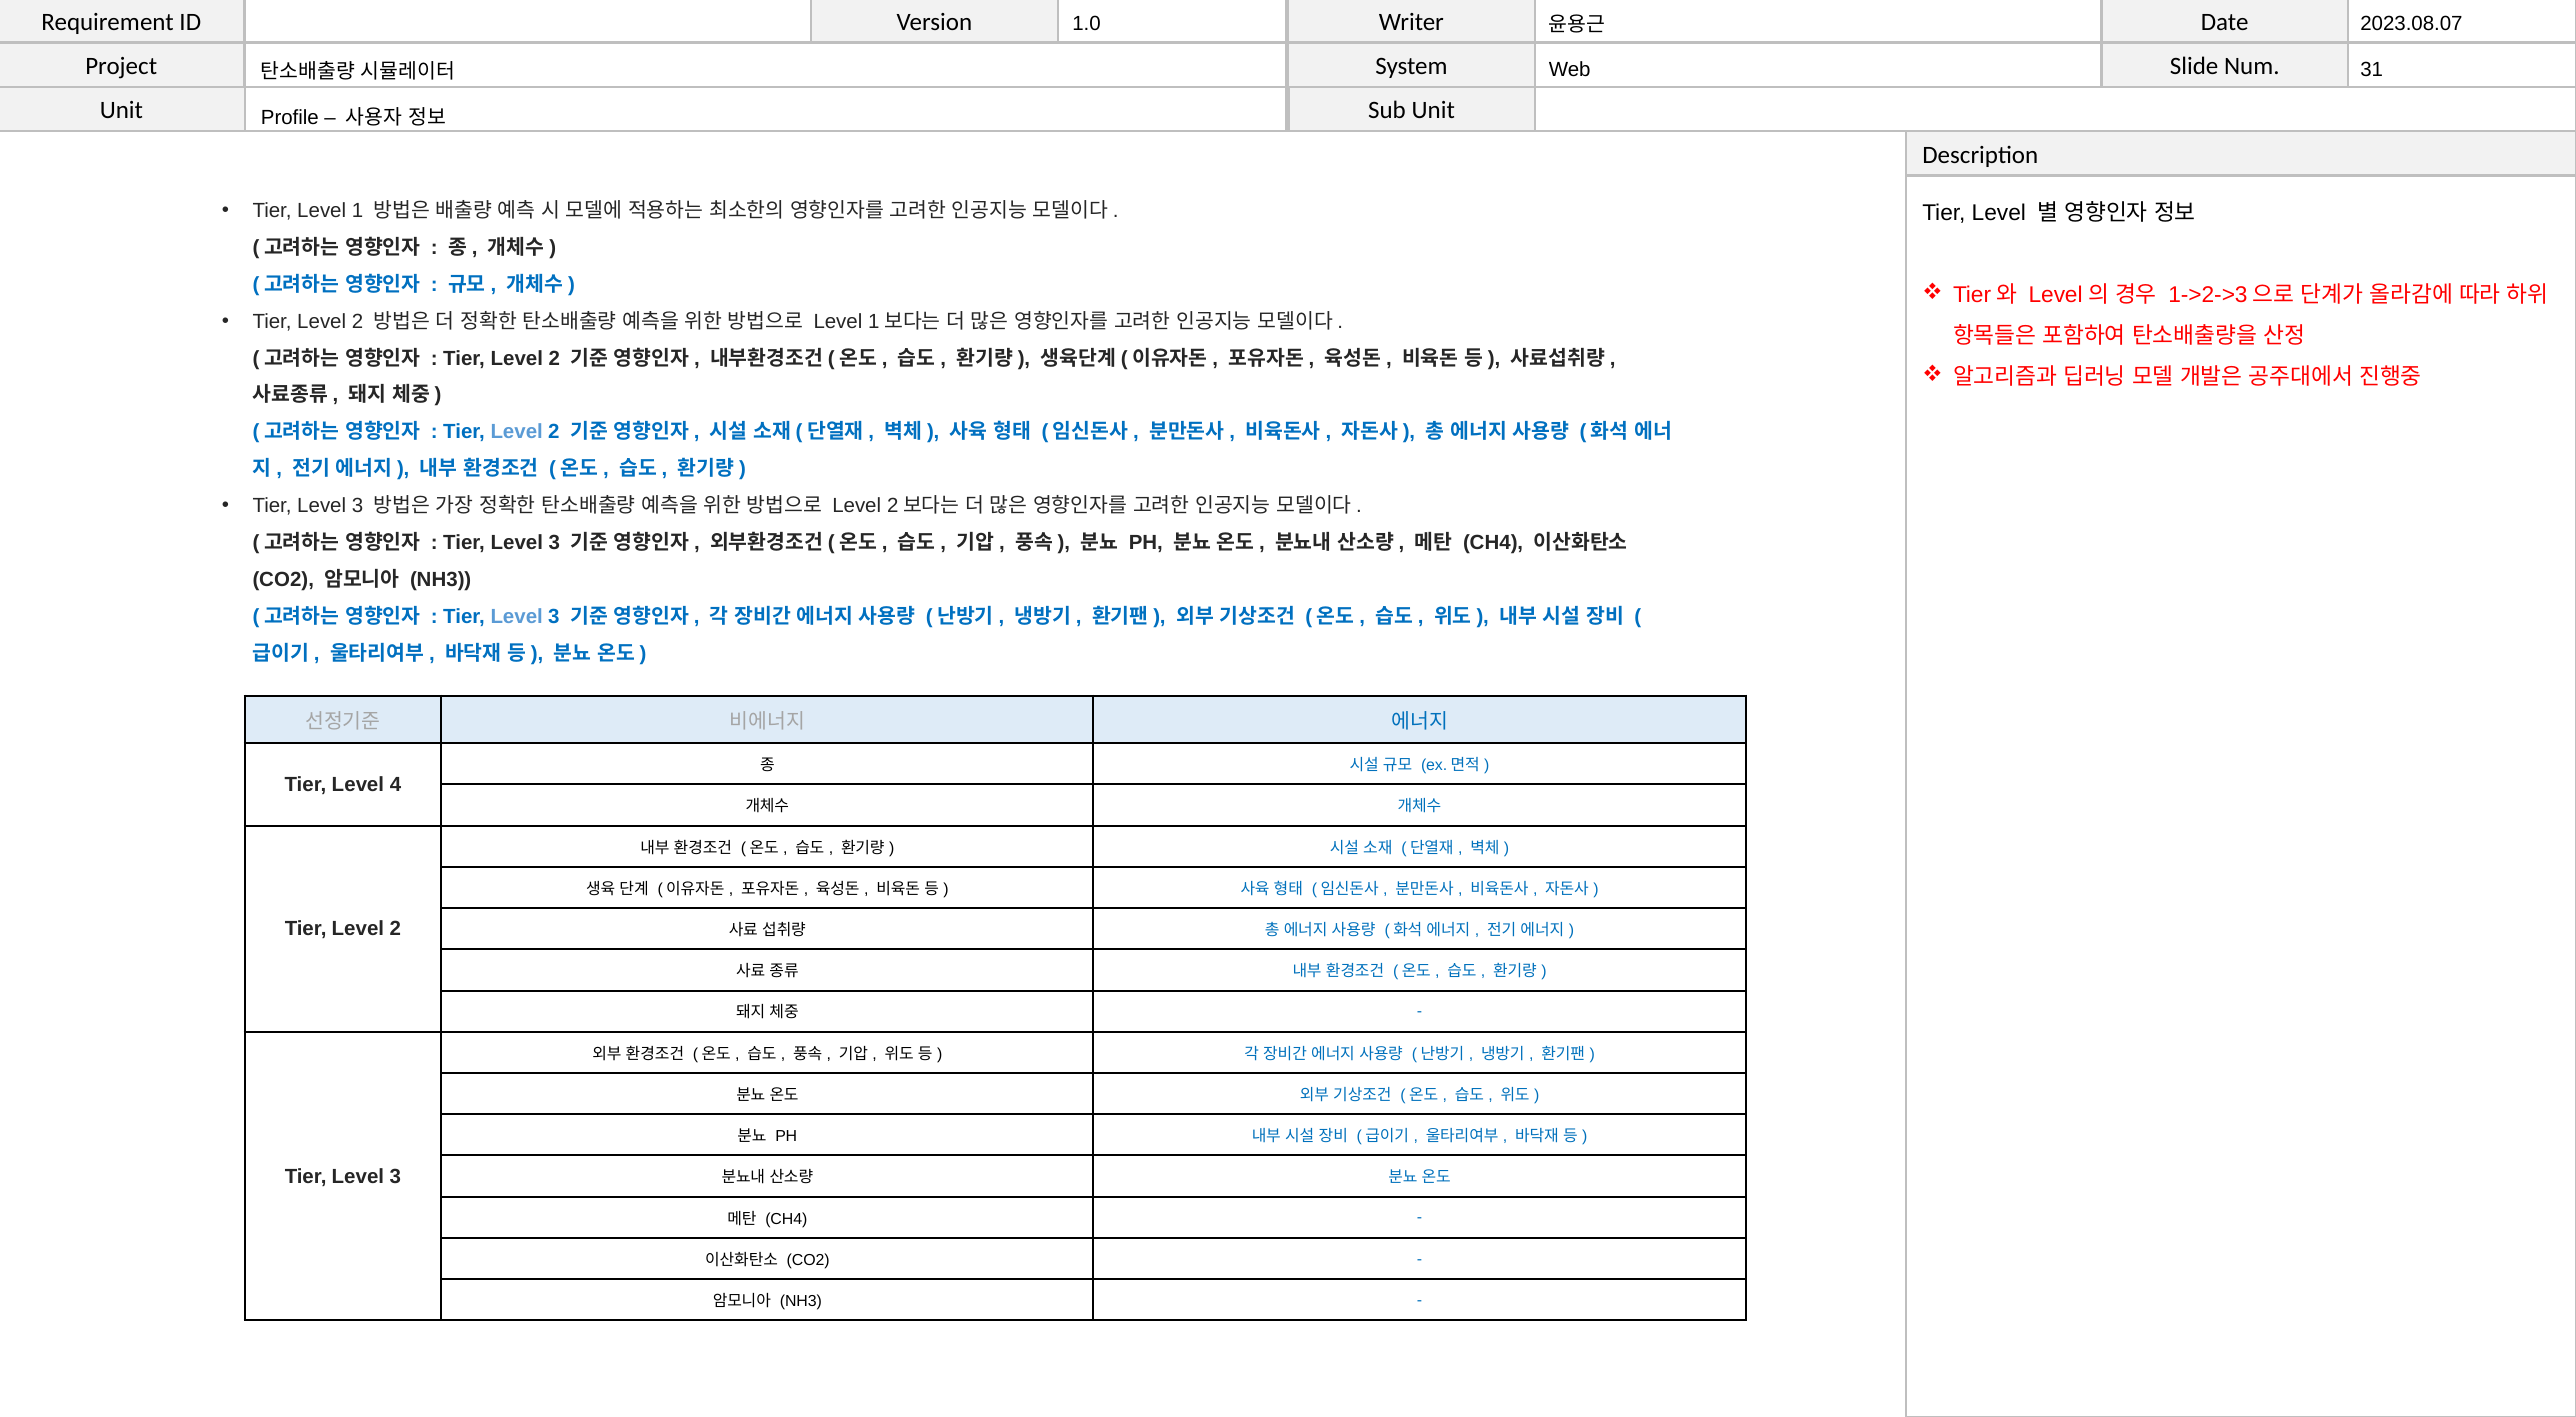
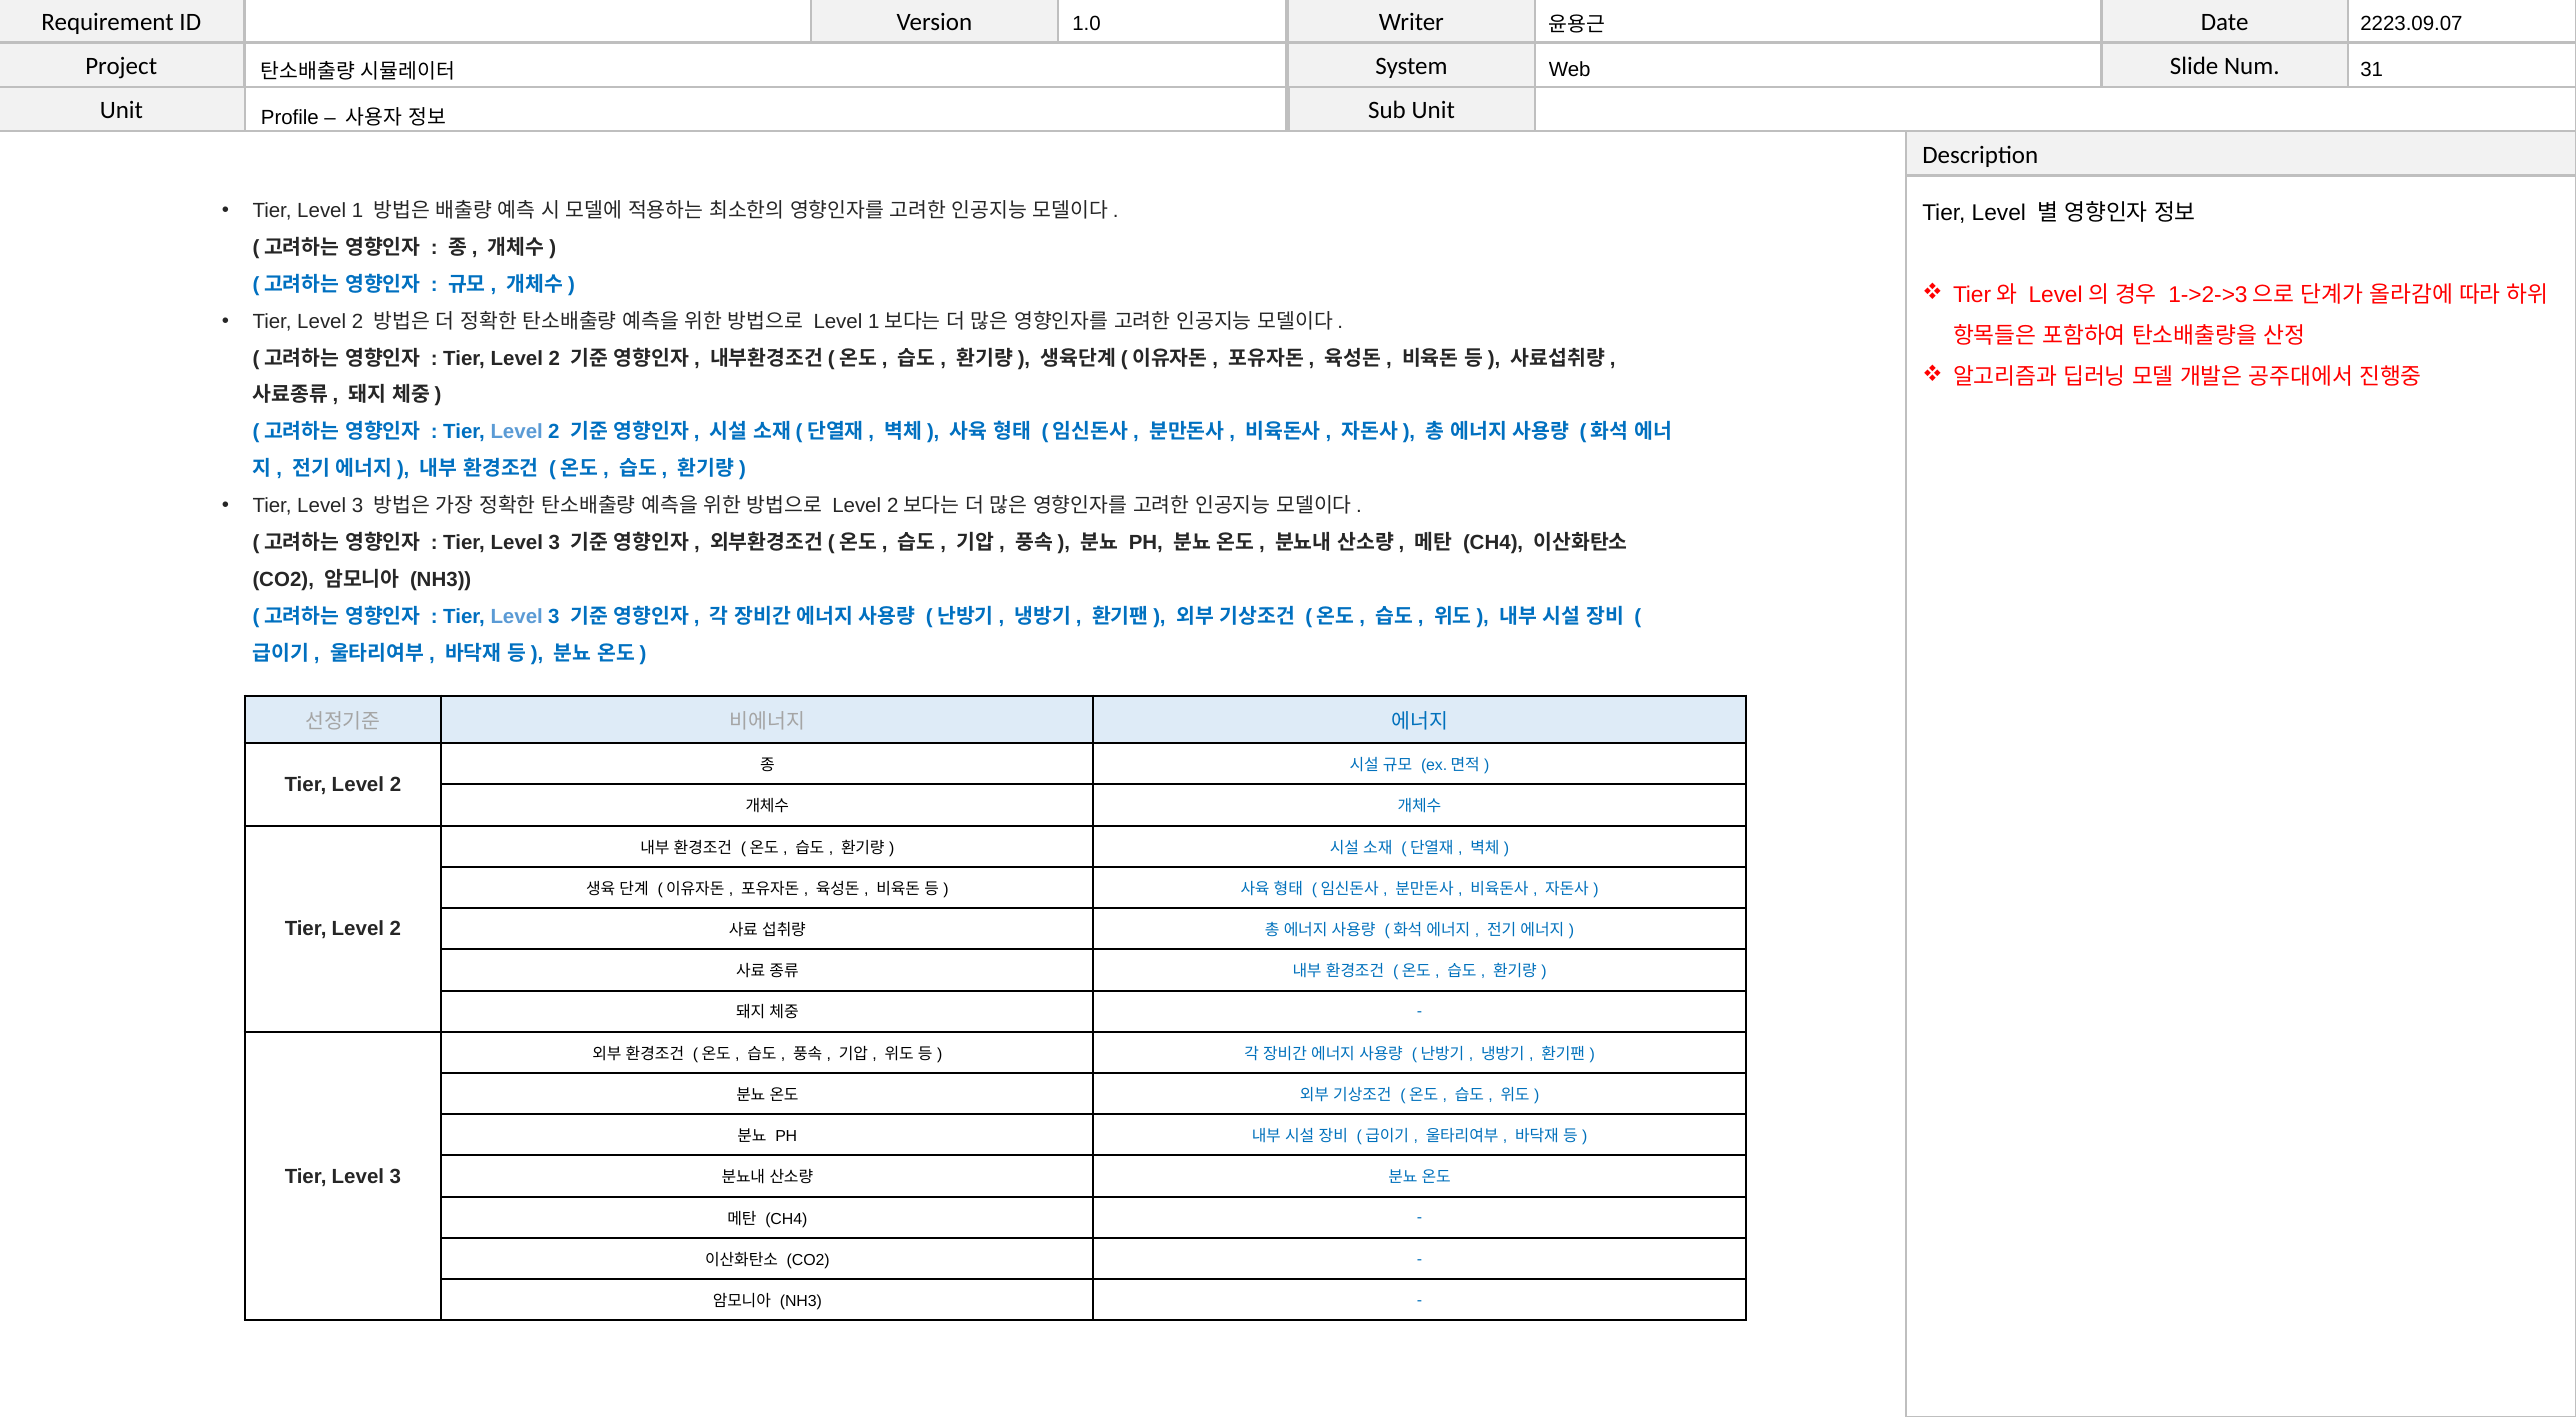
2023.08.07: 2023.08.07 -> 2223.09.07
4 at (396, 785): 4 -> 2
